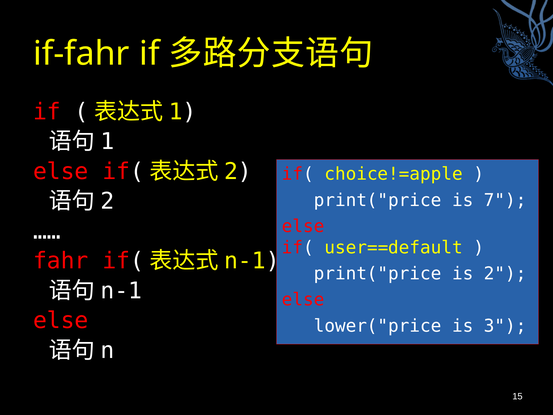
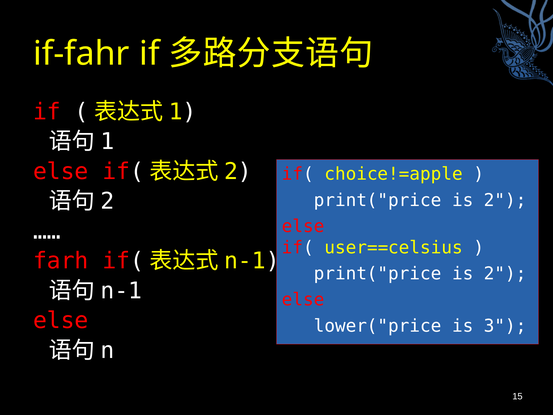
7 at (505, 200): 7 -> 2
user==default: user==default -> user==celsius
fahr: fahr -> farh
